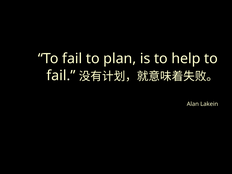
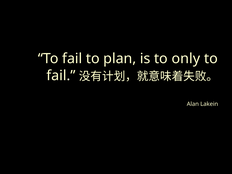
help: help -> only
